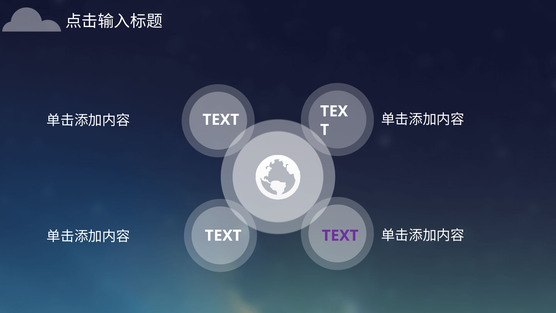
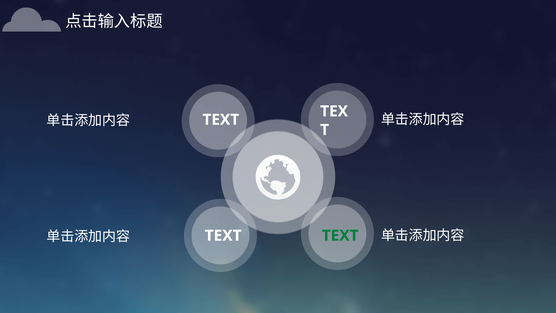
TEXT at (340, 235) colour: purple -> green
